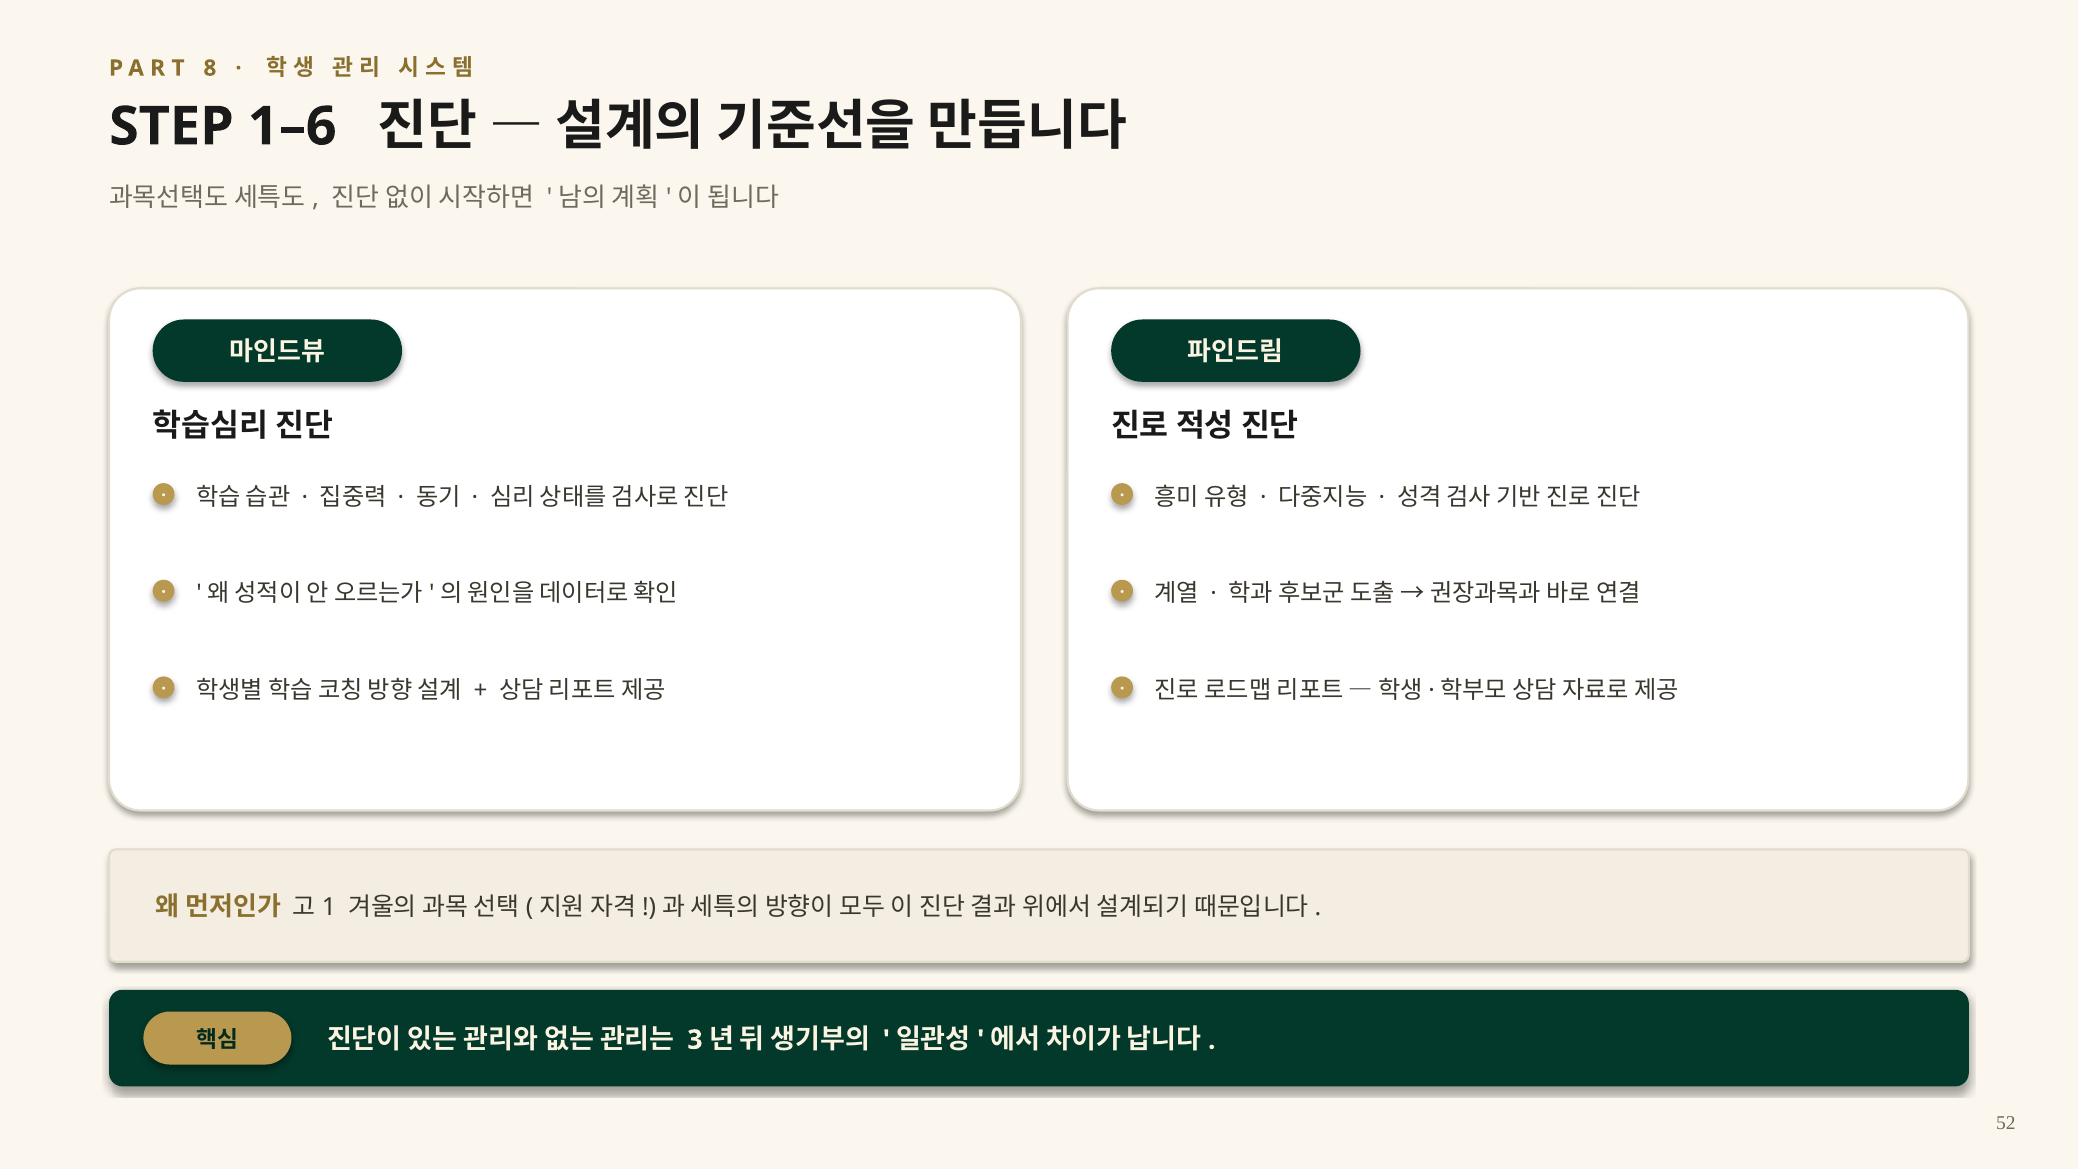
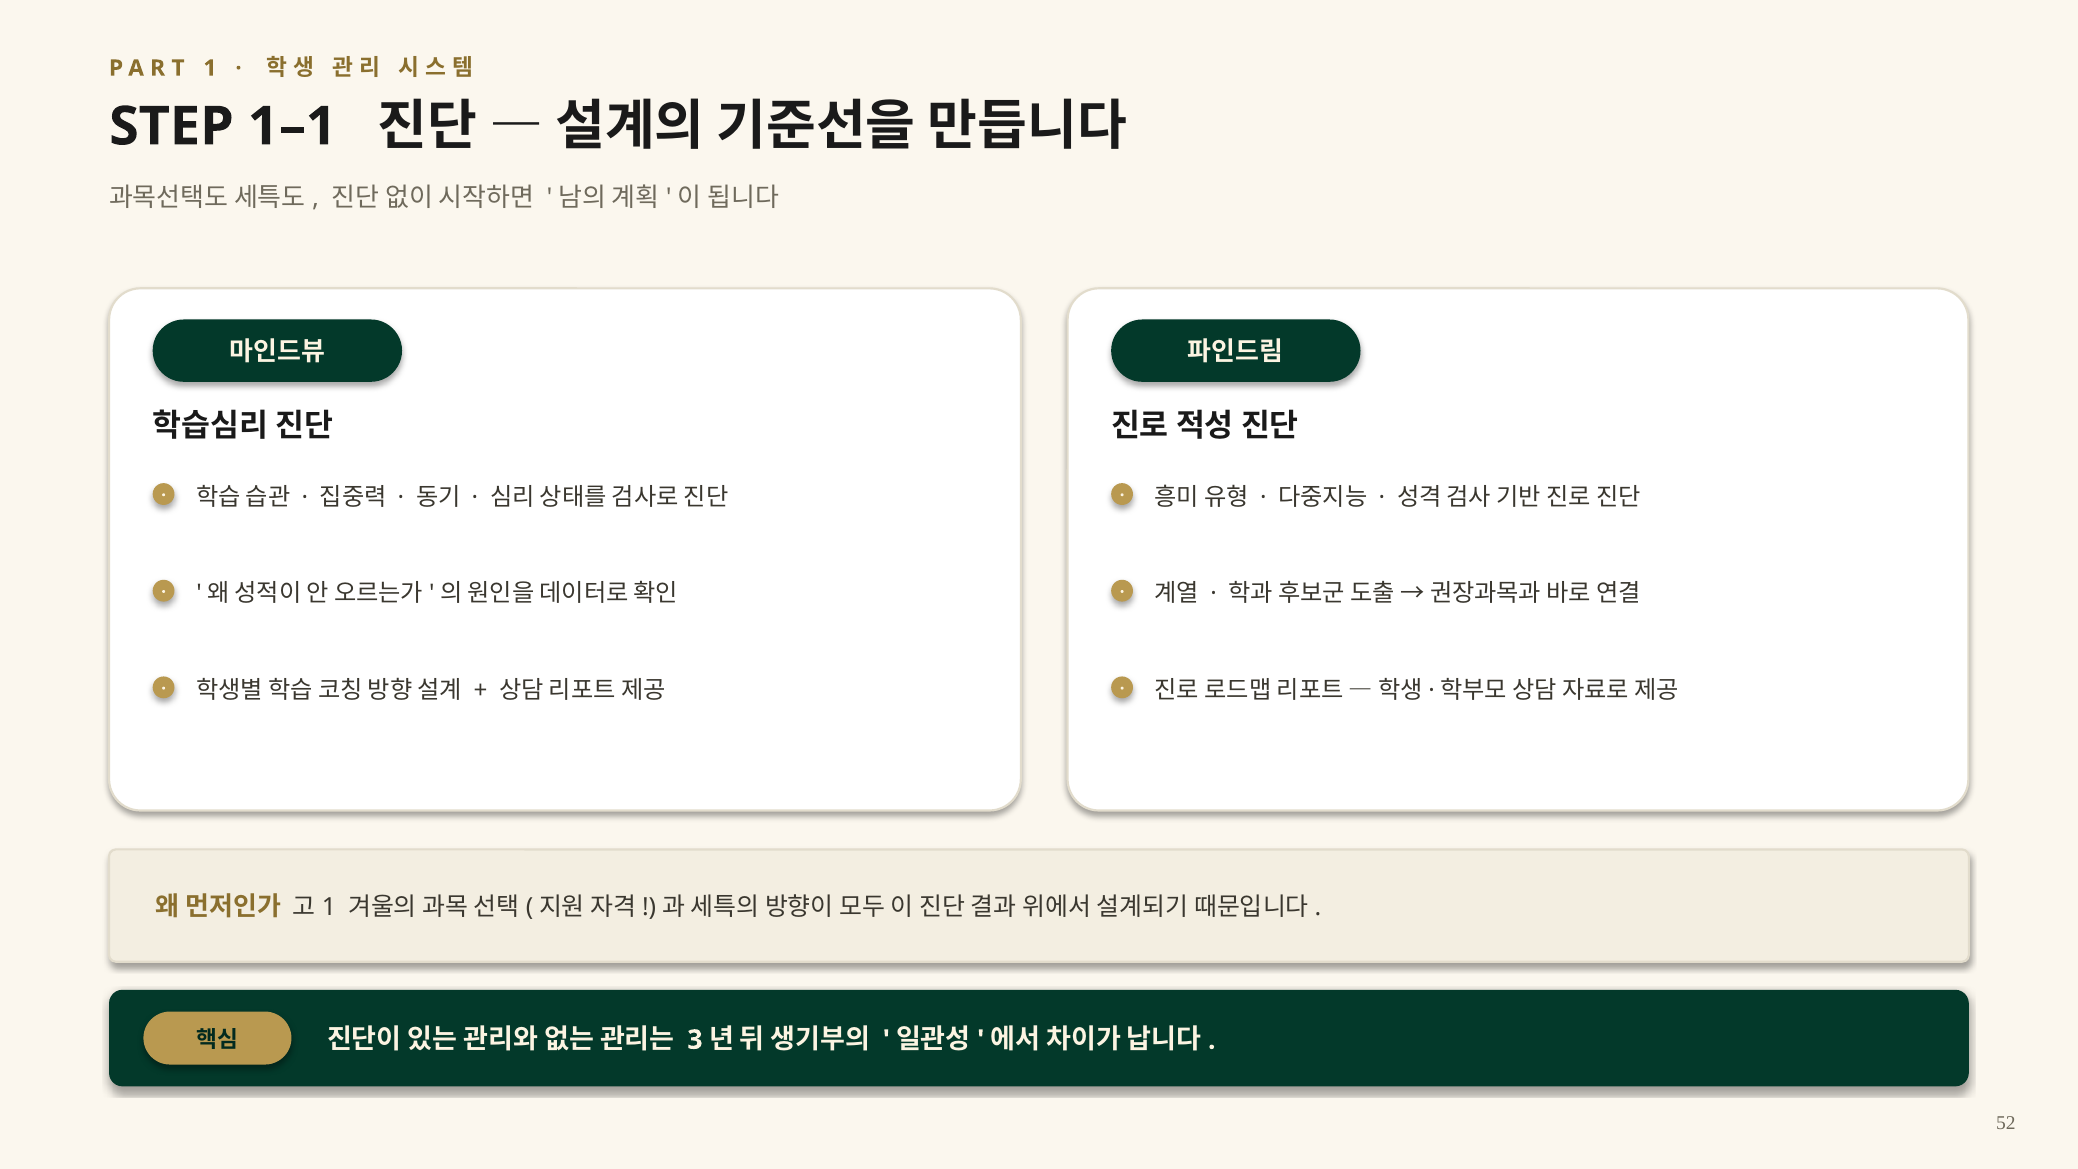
8: 8 -> 1
1–6: 1–6 -> 1–1
